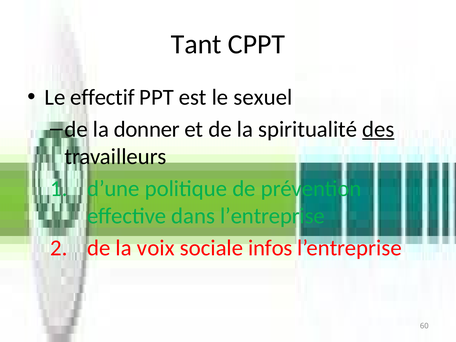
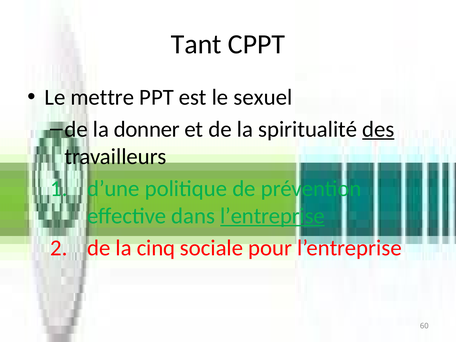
effectif: effectif -> mettre
l’entreprise at (272, 216) underline: none -> present
voix: voix -> cinq
infos: infos -> pour
